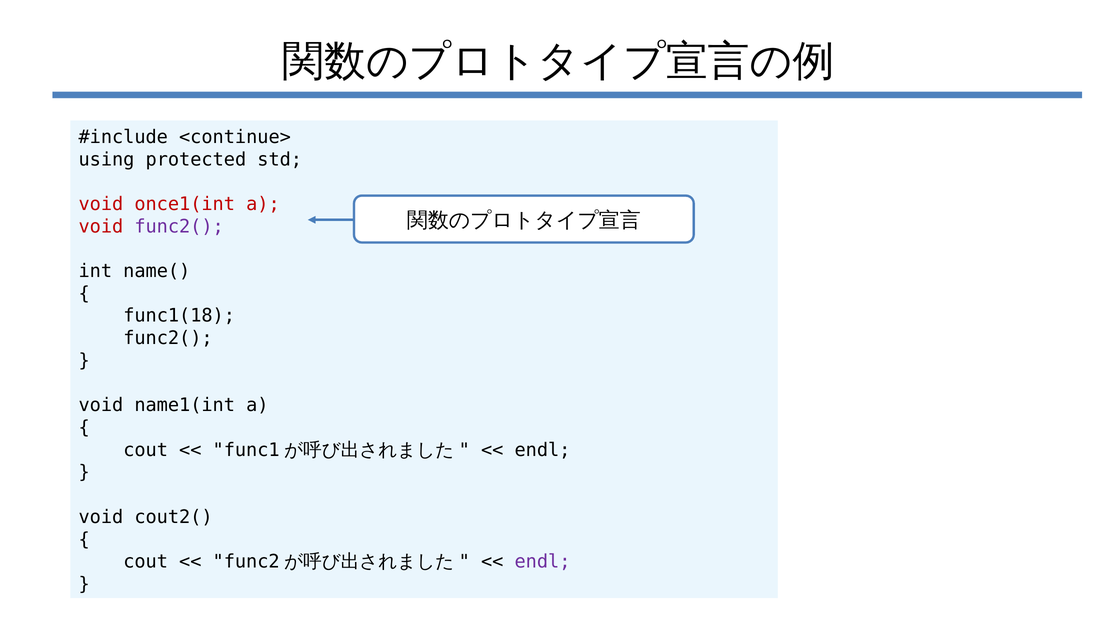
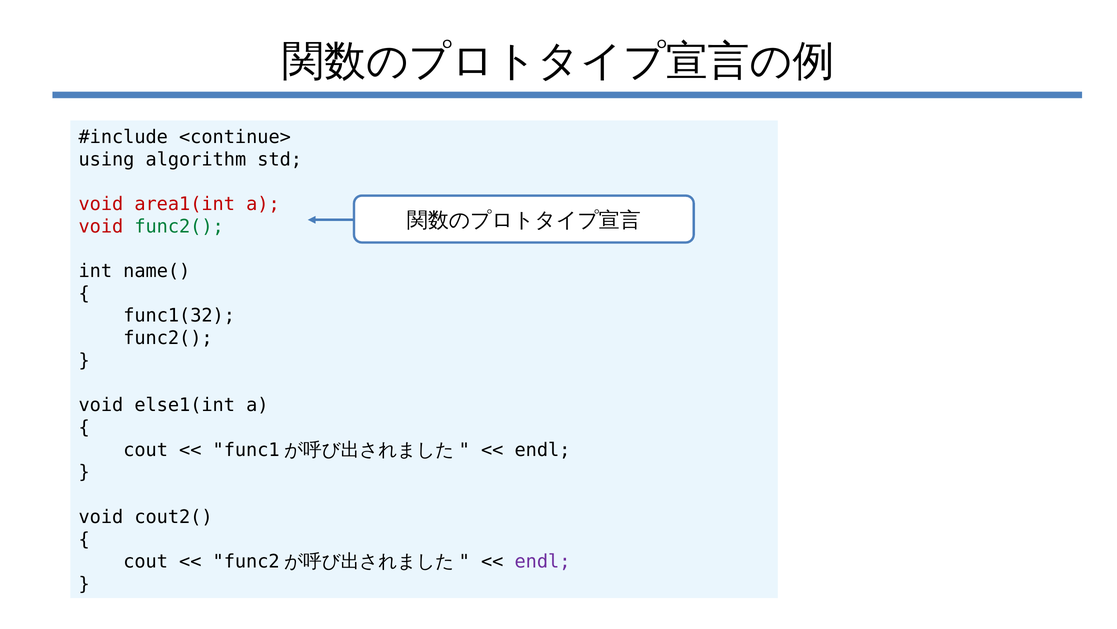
protected: protected -> algorithm
once1(int: once1(int -> area1(int
func2( at (179, 226) colour: purple -> green
func1(18: func1(18 -> func1(32
name1(int: name1(int -> else1(int
